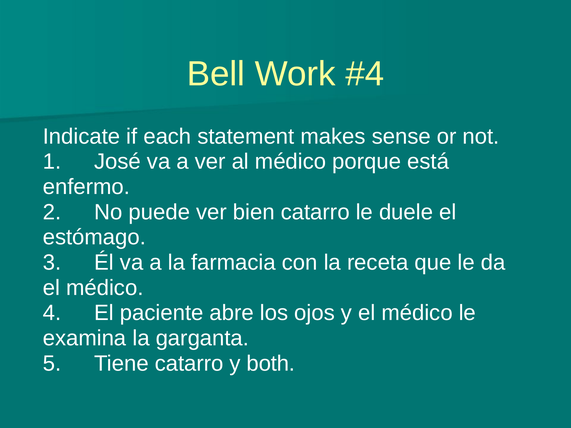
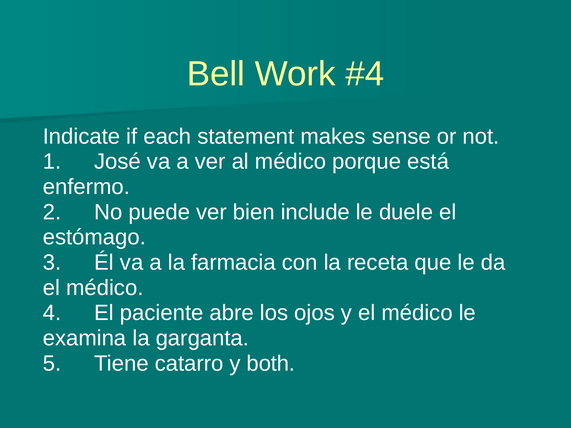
bien catarro: catarro -> include
